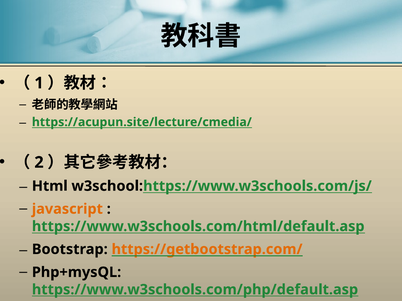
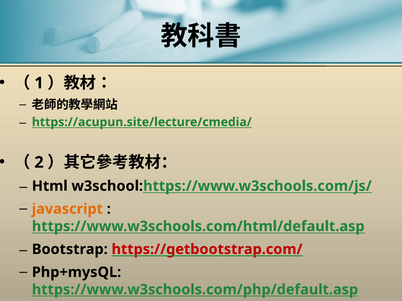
https://getbootstrap.com/ colour: orange -> red
